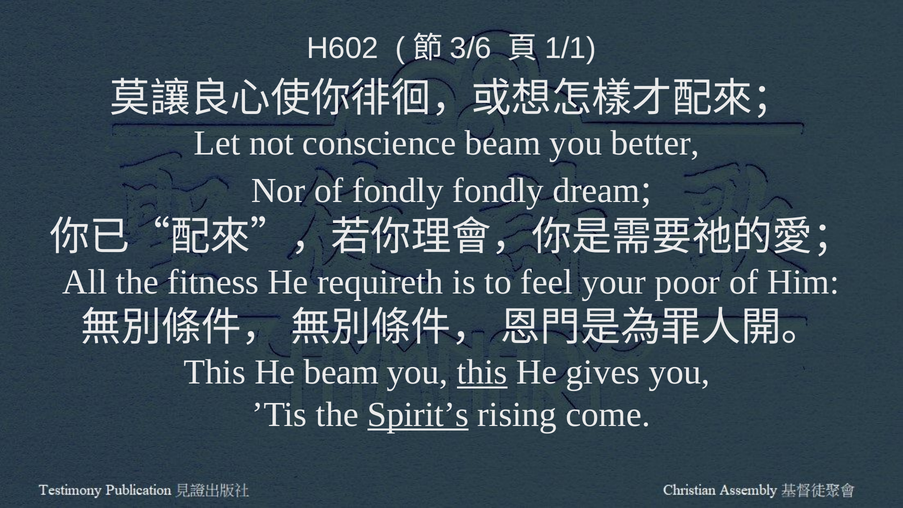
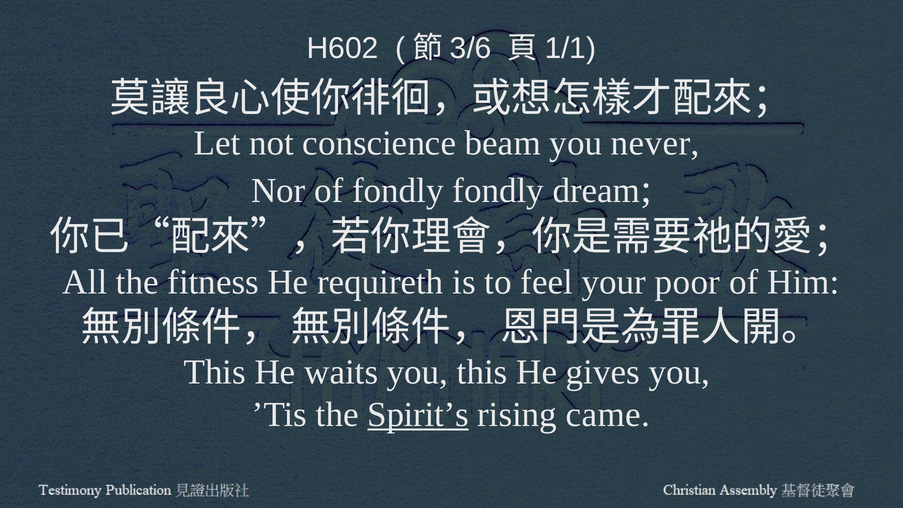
better: better -> never
He beam: beam -> waits
this at (482, 372) underline: present -> none
come: come -> came
